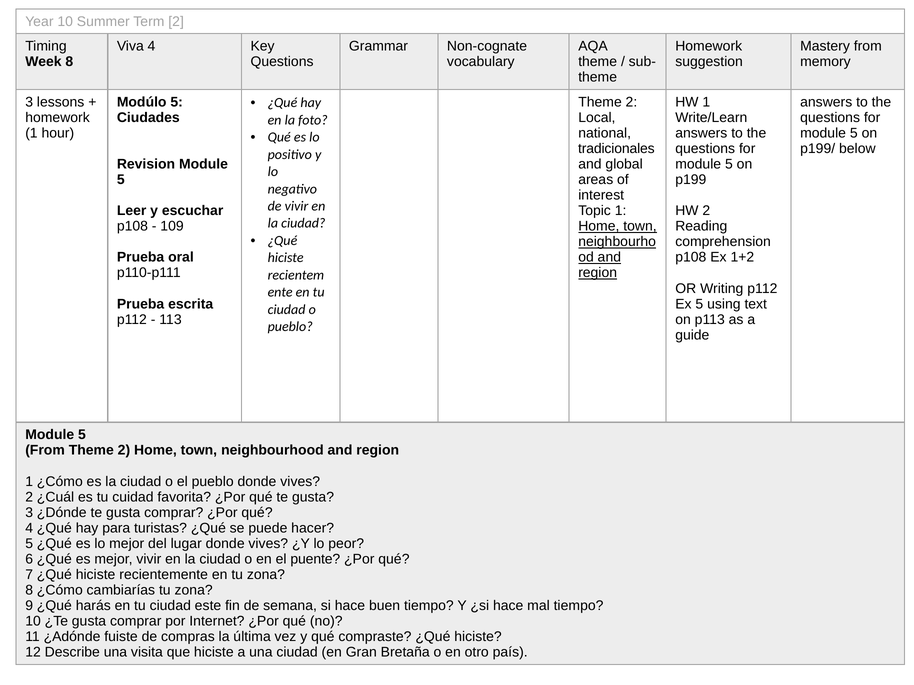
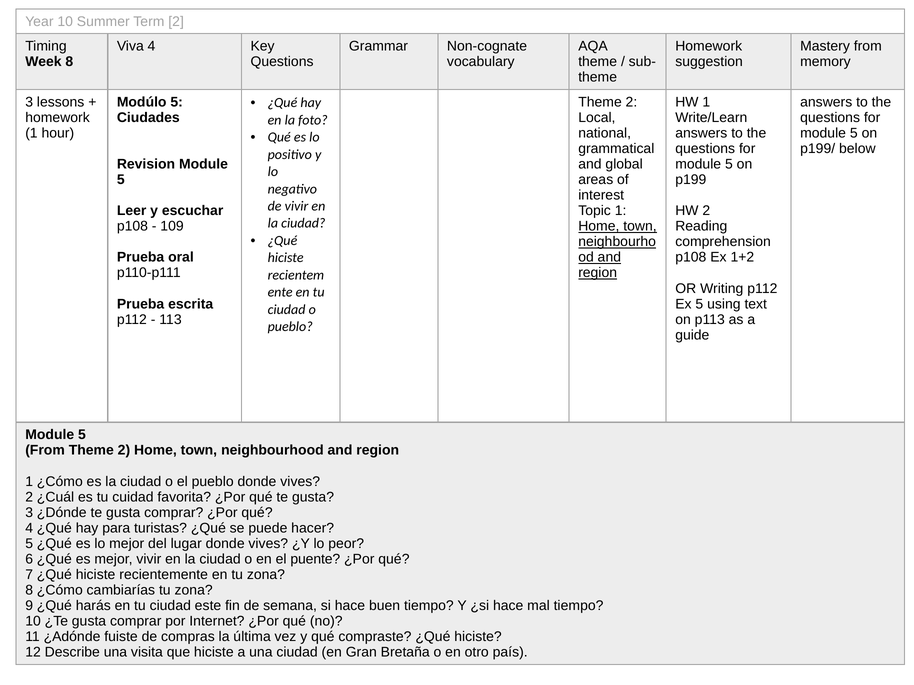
tradicionales: tradicionales -> grammatical
